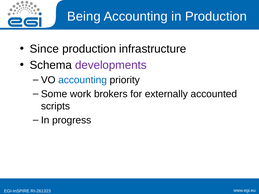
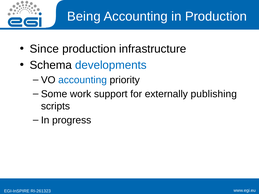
developments colour: purple -> blue
brokers: brokers -> support
accounted: accounted -> publishing
